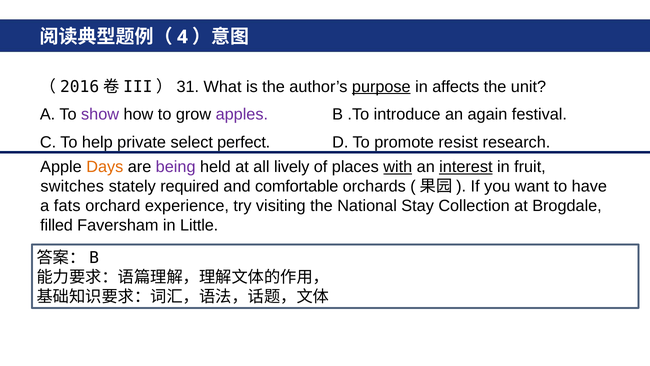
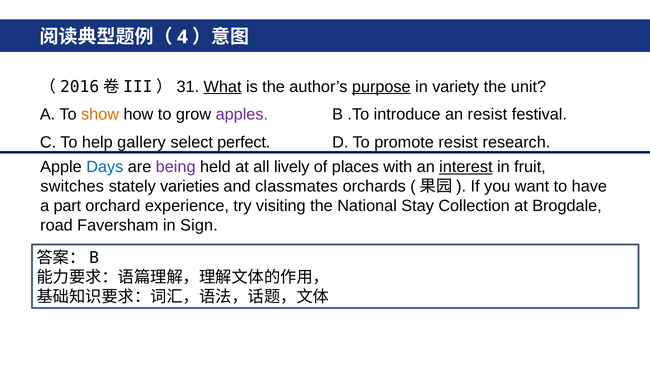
What underline: none -> present
affects: affects -> variety
show colour: purple -> orange
an again: again -> resist
private: private -> gallery
Days colour: orange -> blue
with underline: present -> none
required: required -> varieties
comfortable: comfortable -> classmates
fats: fats -> part
filled: filled -> road
Little: Little -> Sign
